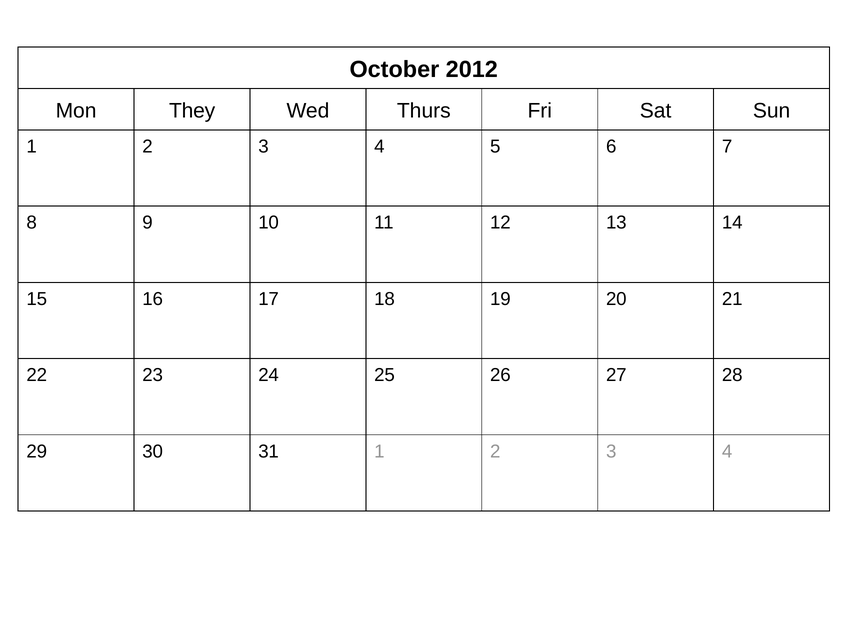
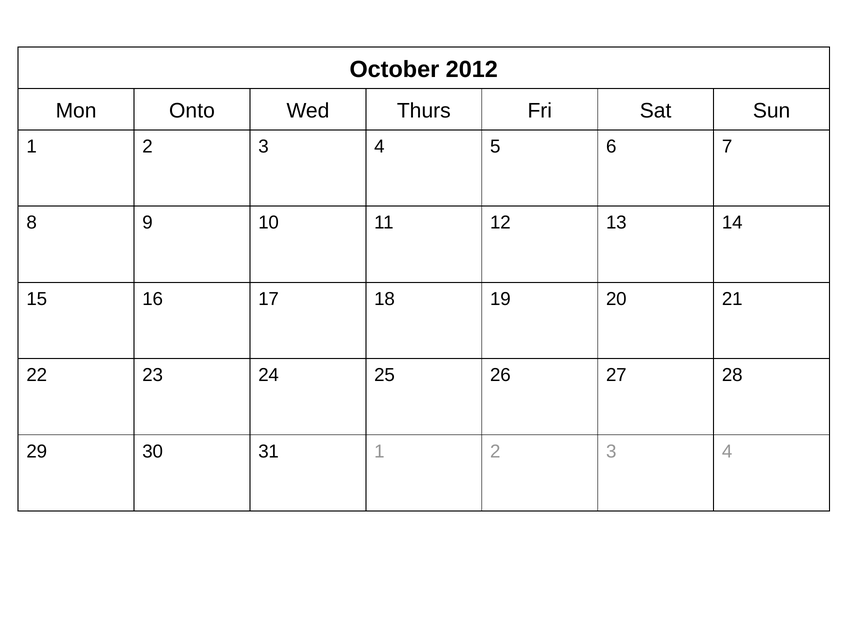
They: They -> Onto
